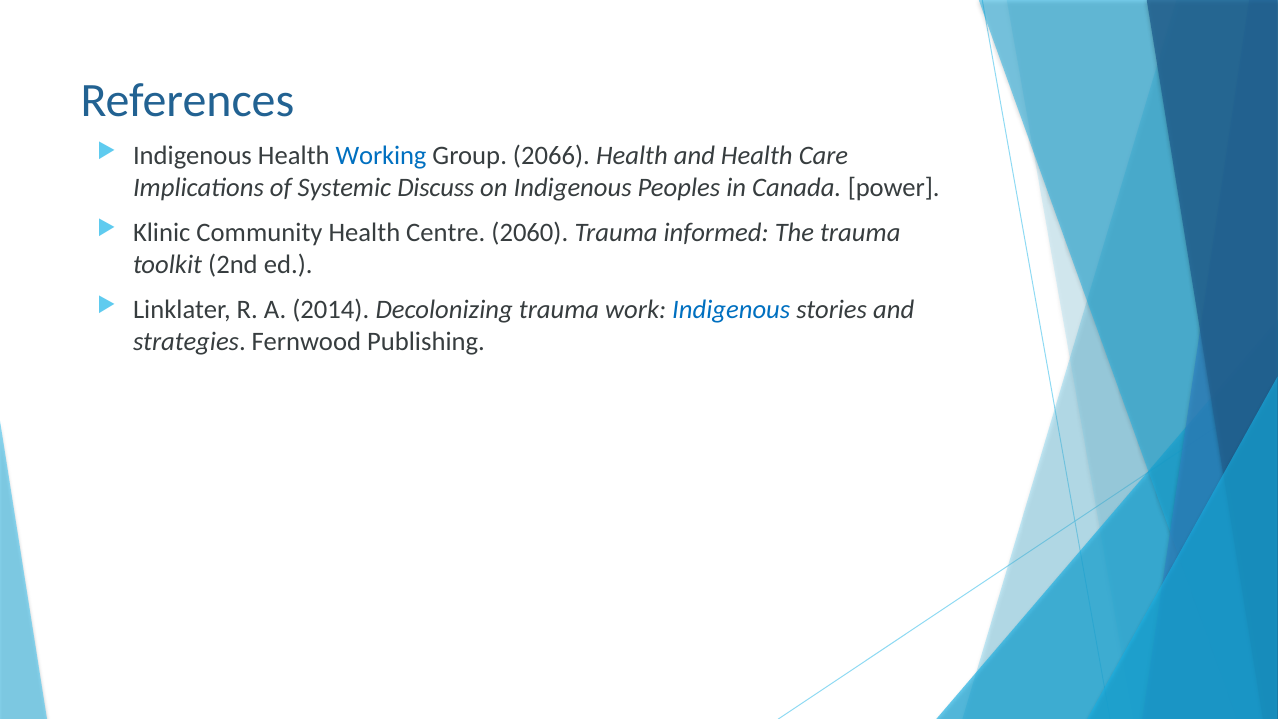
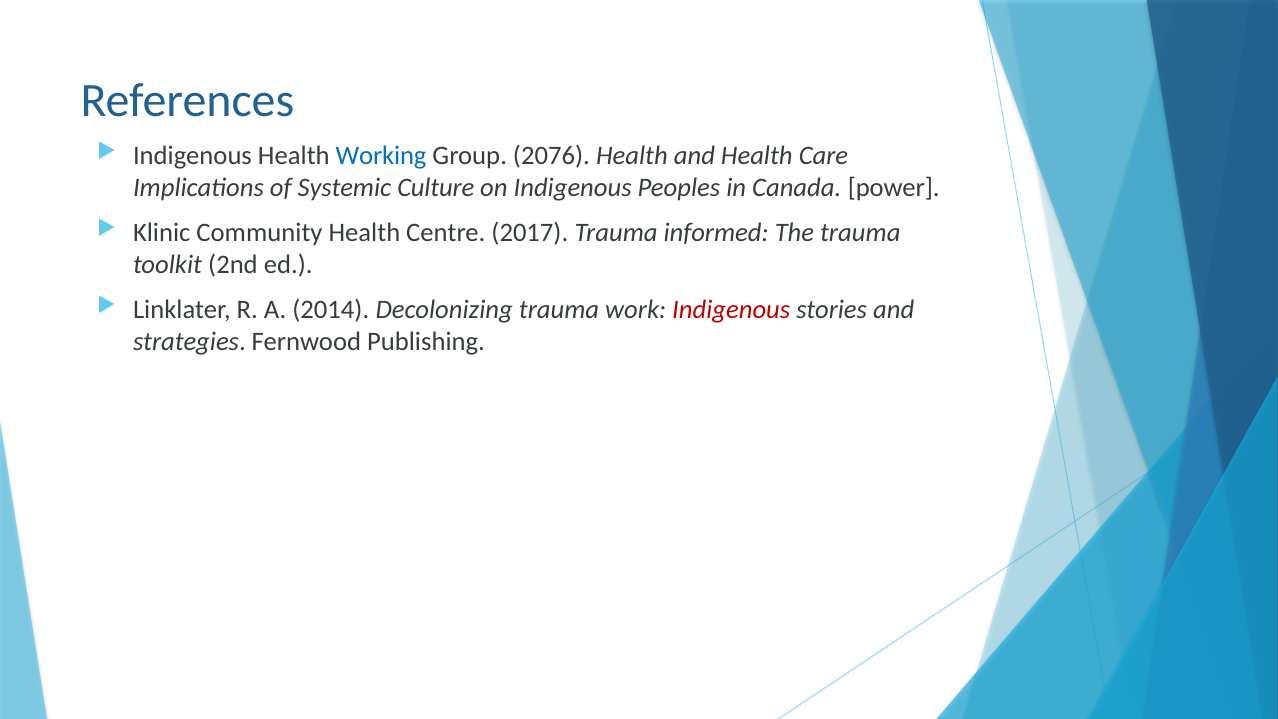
2066: 2066 -> 2076
Discuss: Discuss -> Culture
2060: 2060 -> 2017
Indigenous at (731, 310) colour: blue -> red
